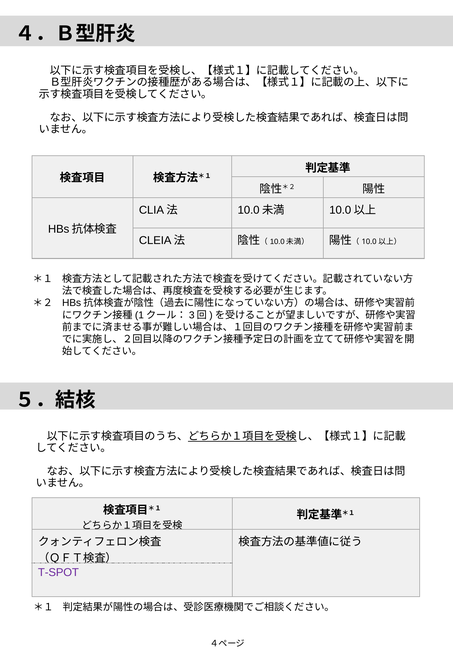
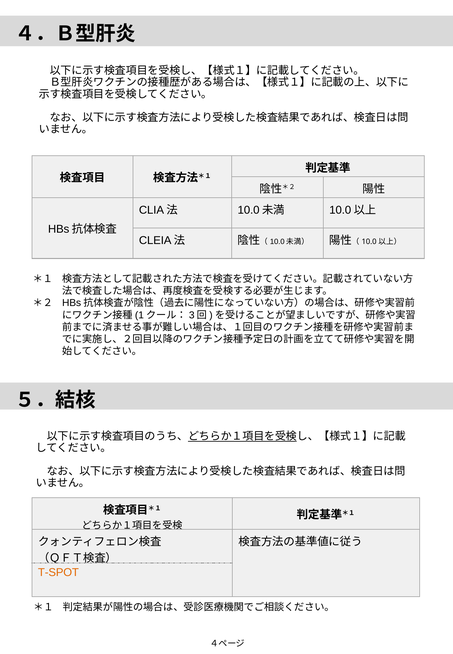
T-SPOT colour: purple -> orange
